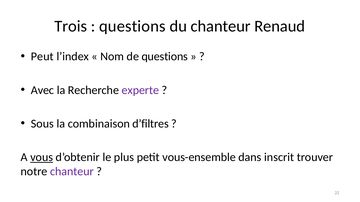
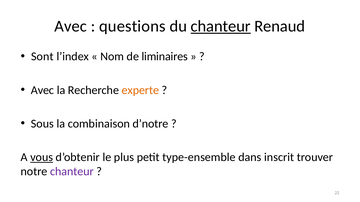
Trois at (71, 26): Trois -> Avec
chanteur at (221, 26) underline: none -> present
Peut: Peut -> Sont
de questions: questions -> liminaires
experte colour: purple -> orange
d’filtres: d’filtres -> d’notre
vous-ensemble: vous-ensemble -> type-ensemble
